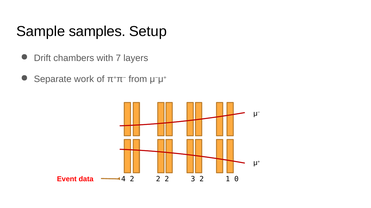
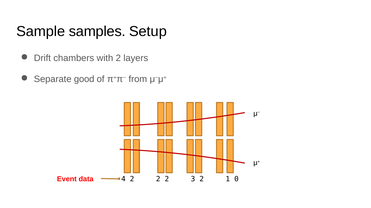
with 7: 7 -> 2
work: work -> good
